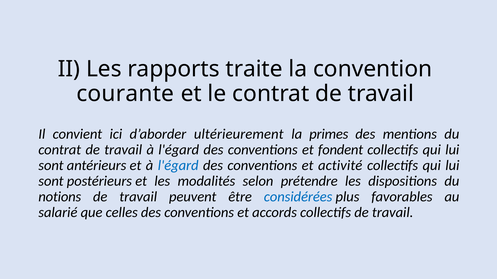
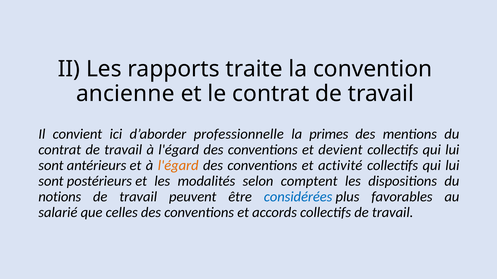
courante: courante -> ancienne
ultérieurement: ultérieurement -> professionnelle
fondent: fondent -> devient
l'égard at (178, 166) colour: blue -> orange
prétendre: prétendre -> comptent
